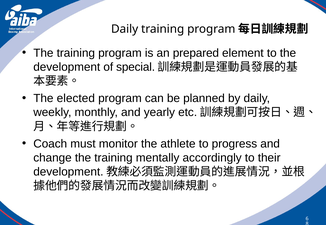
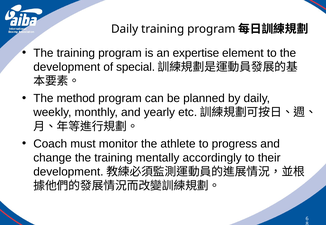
prepared: prepared -> expertise
elected: elected -> method
